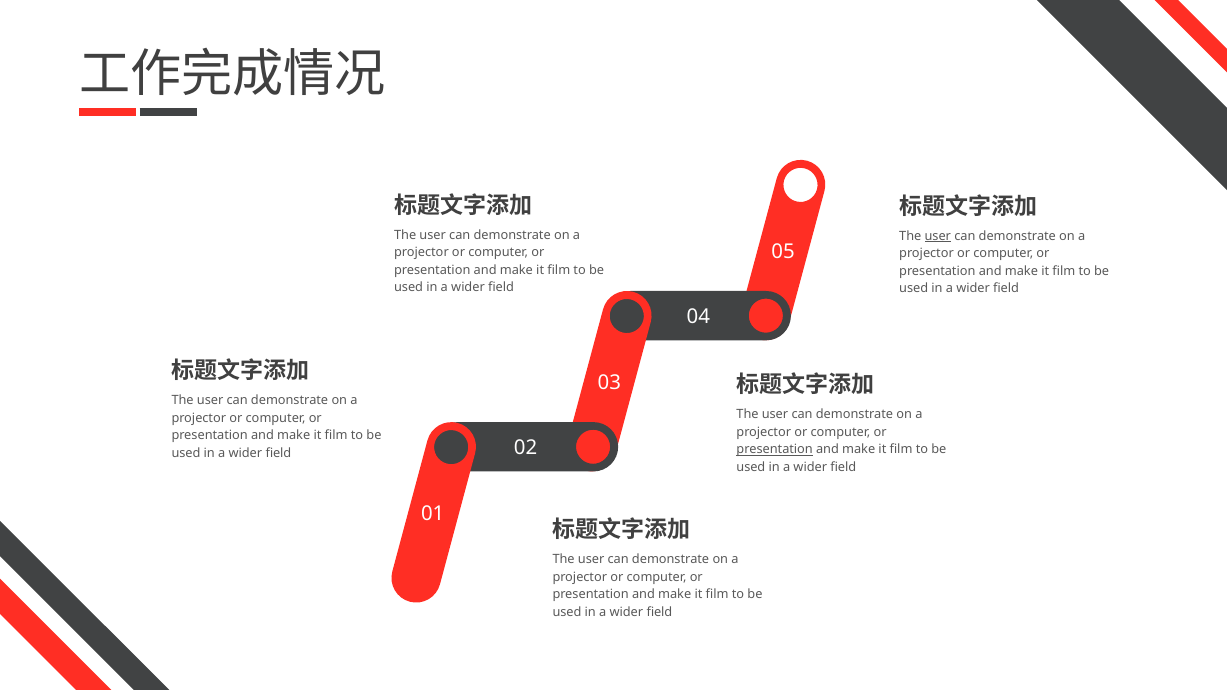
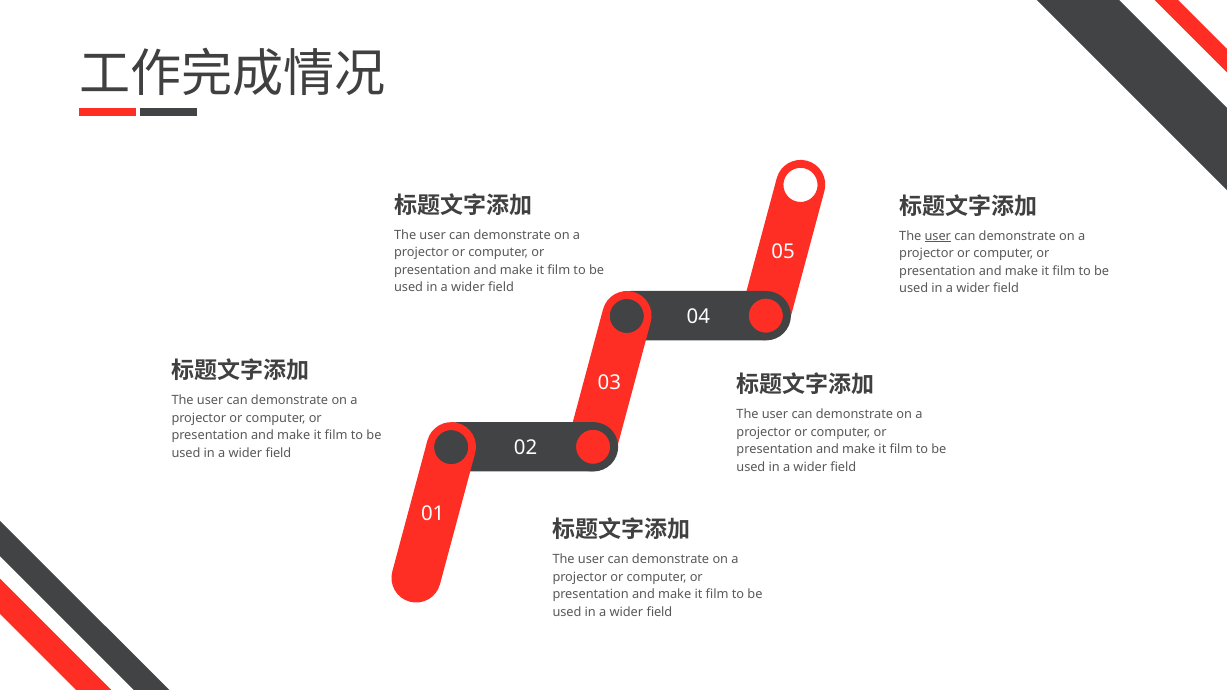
presentation at (775, 450) underline: present -> none
